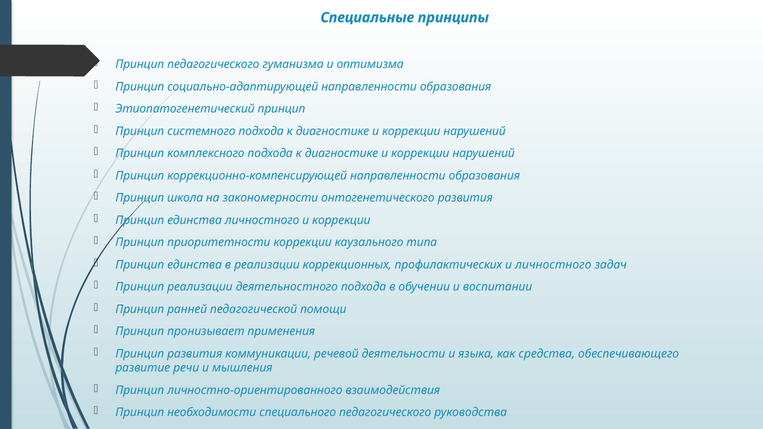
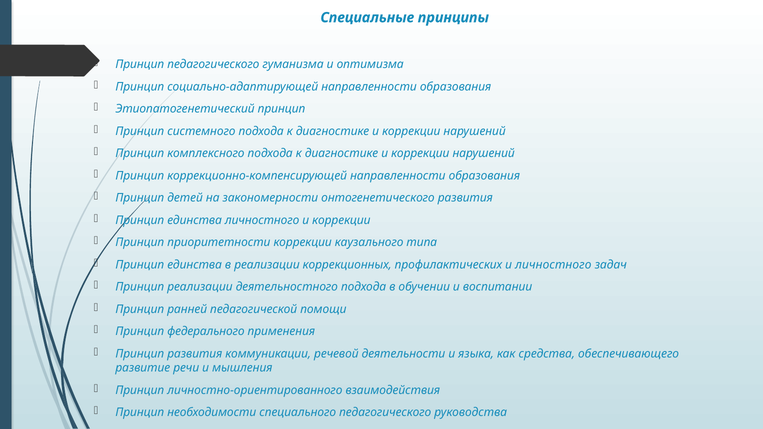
школа: школа -> детей
пронизывает: пронизывает -> федерального
